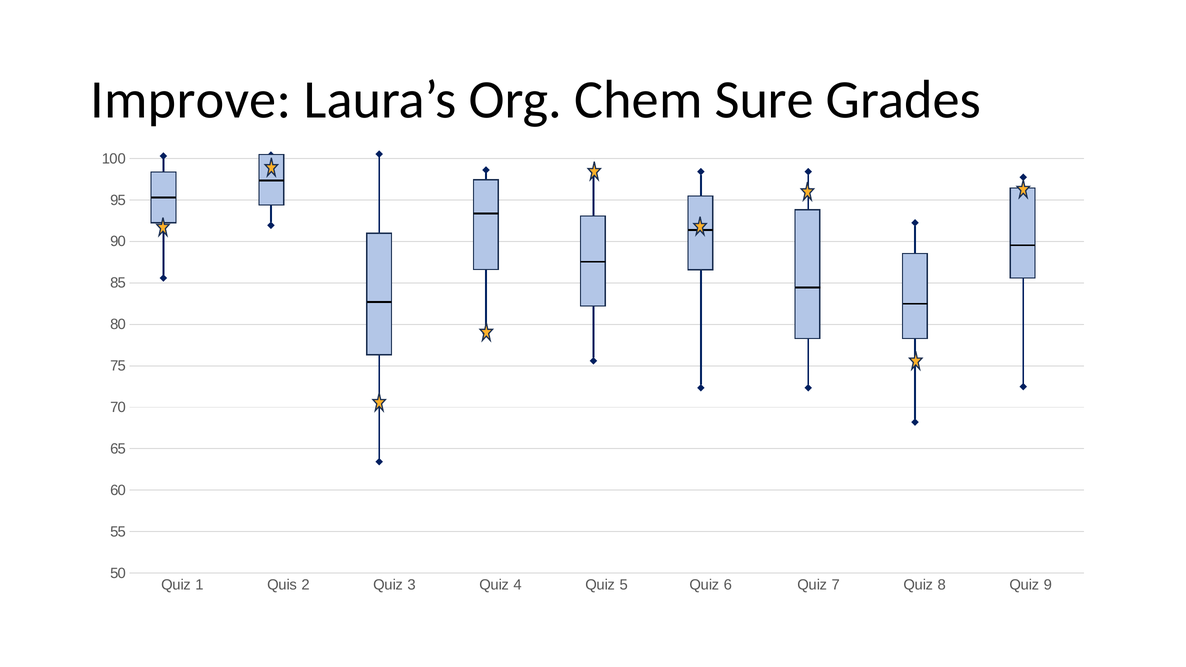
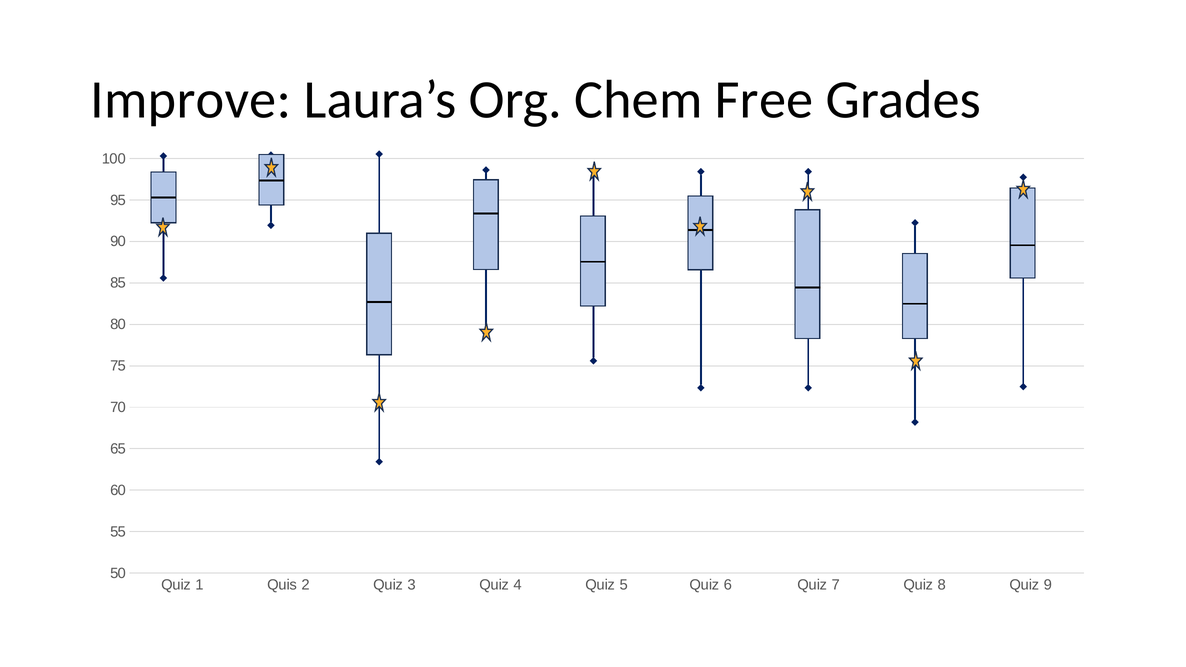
Sure: Sure -> Free
